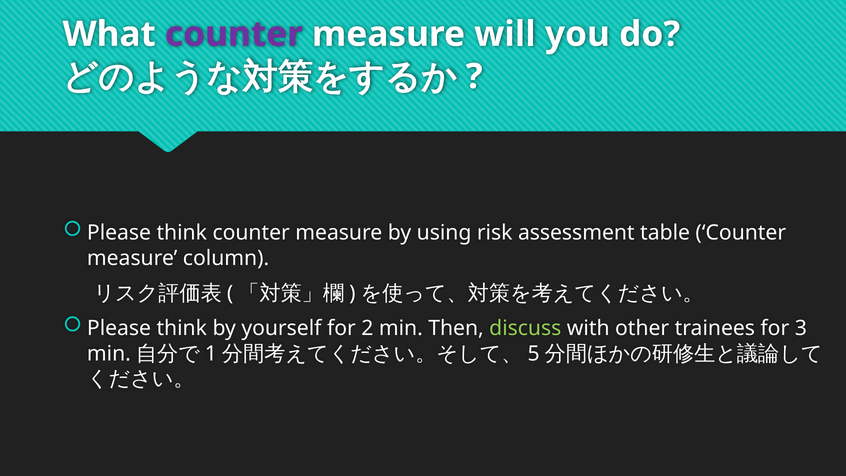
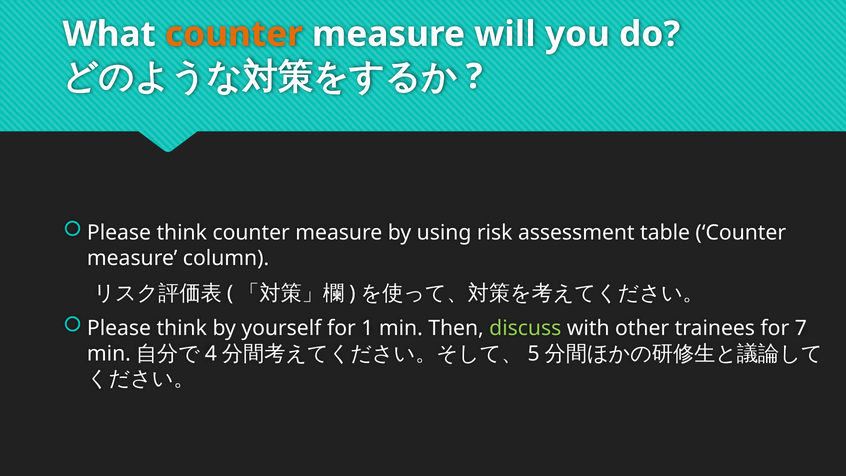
counter at (234, 34) colour: purple -> orange
2: 2 -> 1
3: 3 -> 7
1: 1 -> 4
